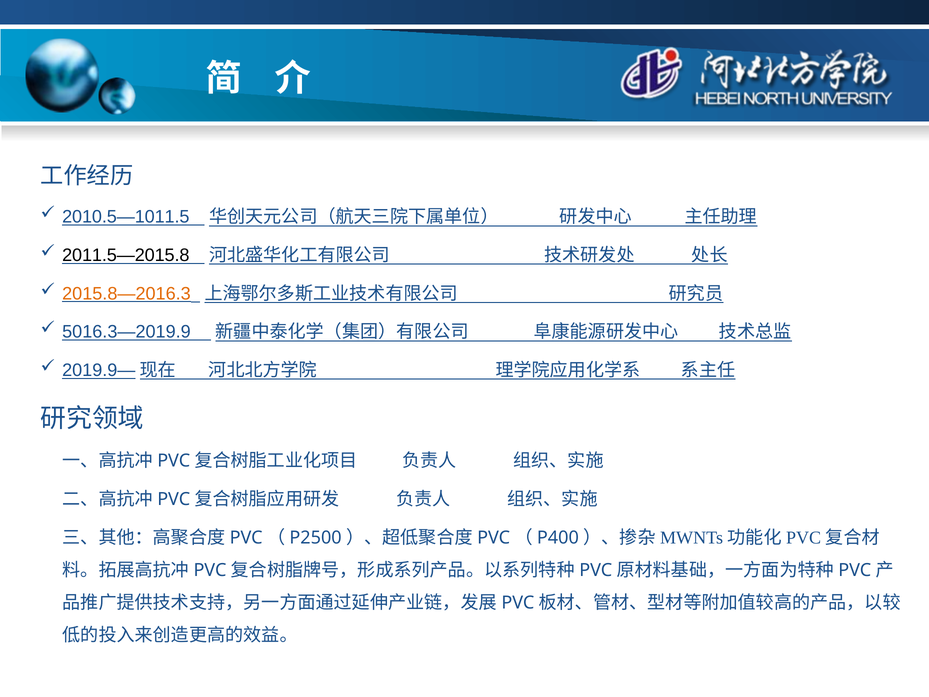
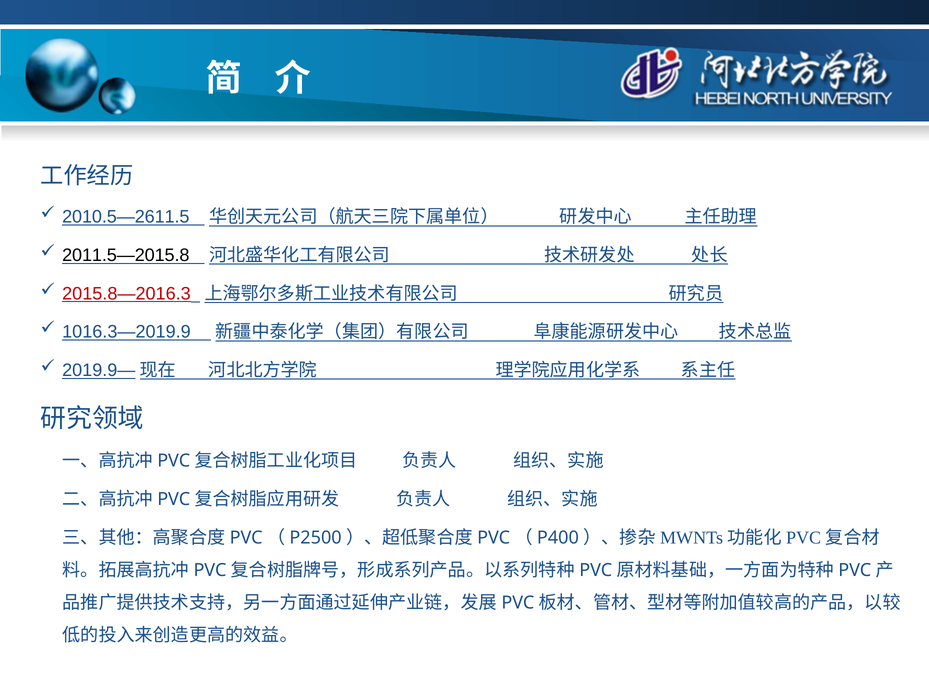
2010.5—1011.5: 2010.5—1011.5 -> 2010.5—2611.5
2015.8—2016.3 colour: orange -> red
5016.3—2019.9: 5016.3—2019.9 -> 1016.3—2019.9
